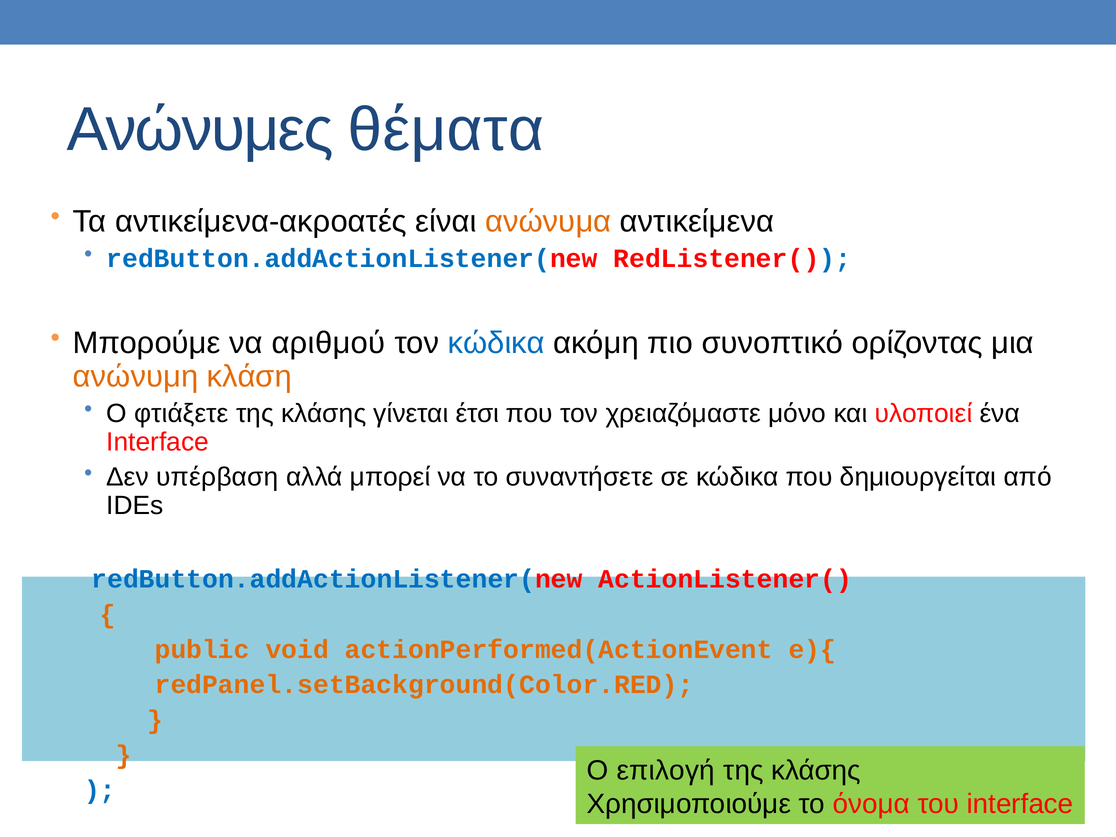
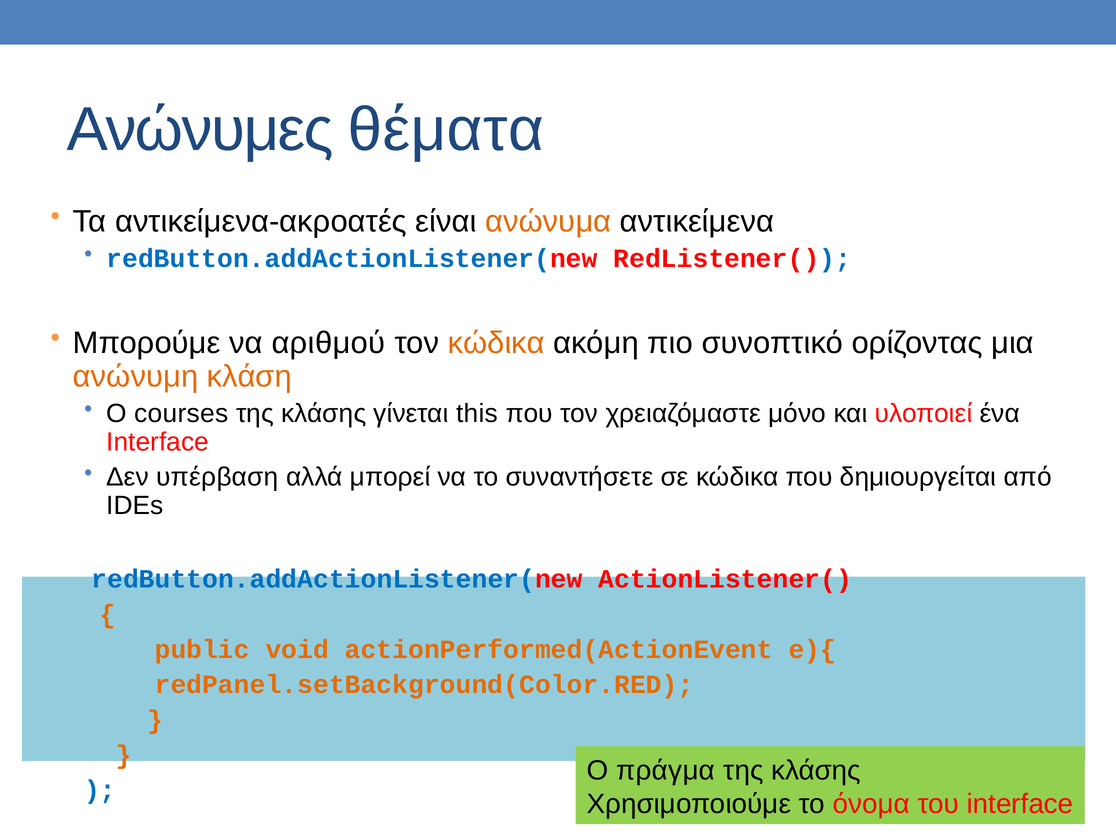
κώδικα at (496, 343) colour: blue -> orange
φτιάξετε: φτιάξετε -> courses
έτσι: έτσι -> this
επιλογή: επιλογή -> πράγμα
